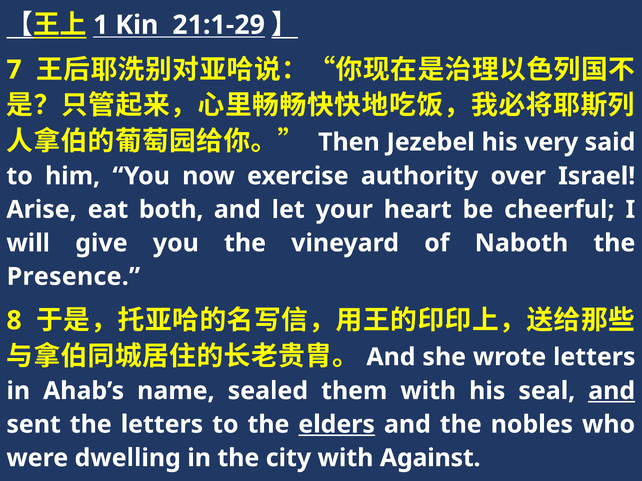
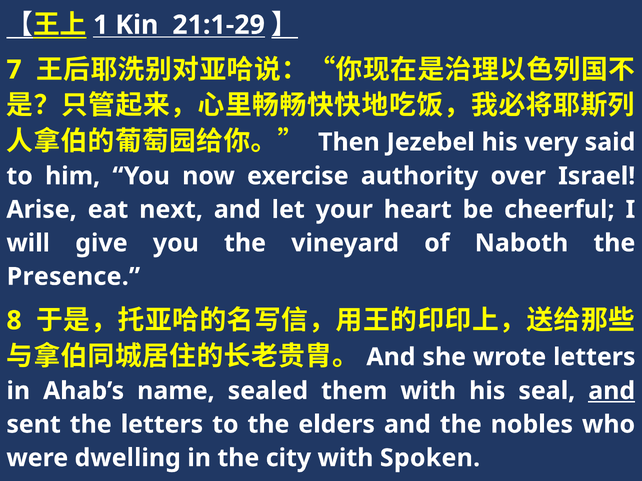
both: both -> next
elders underline: present -> none
Against: Against -> Spoken
